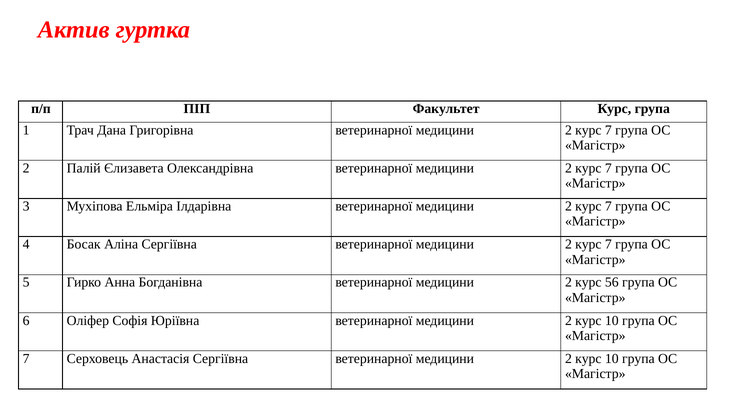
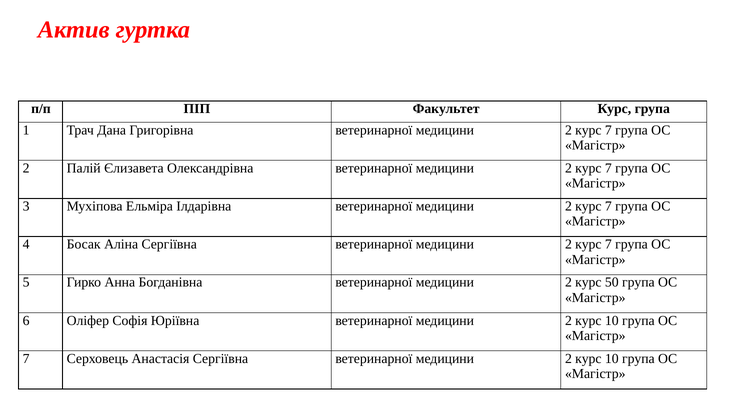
56: 56 -> 50
